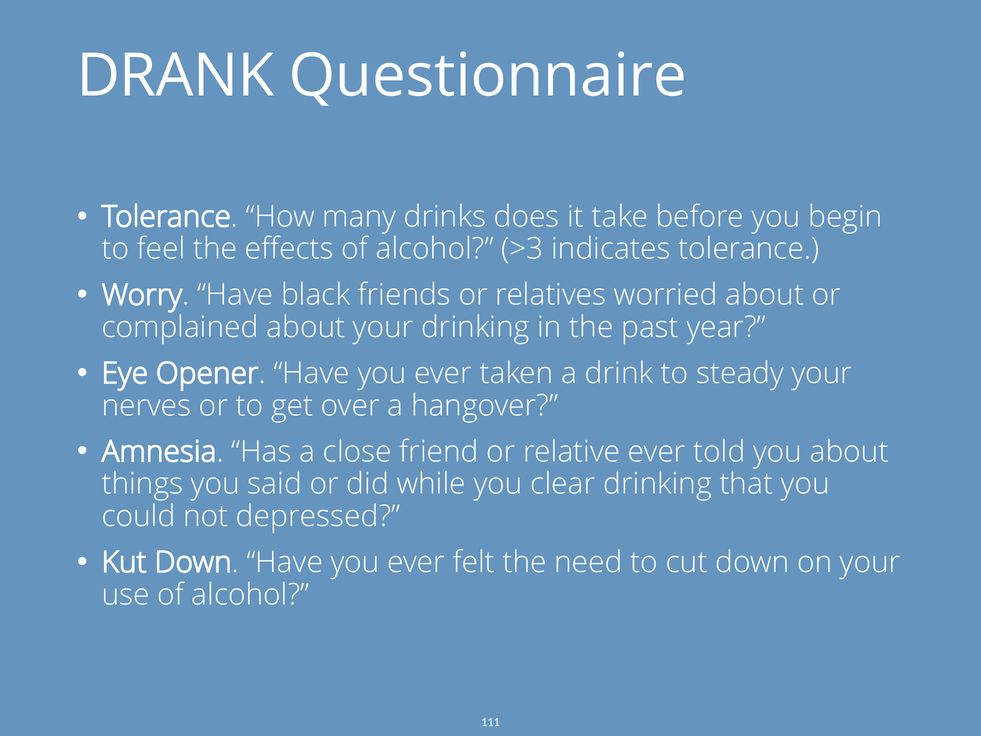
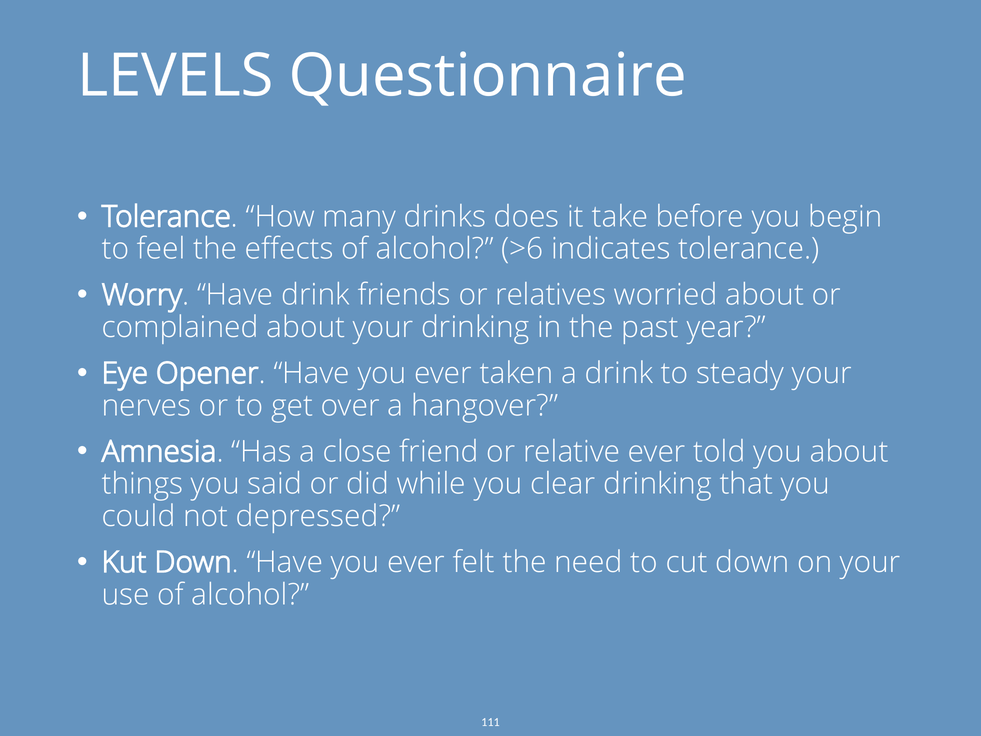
DRANK: DRANK -> LEVELS
>3: >3 -> >6
Have black: black -> drink
